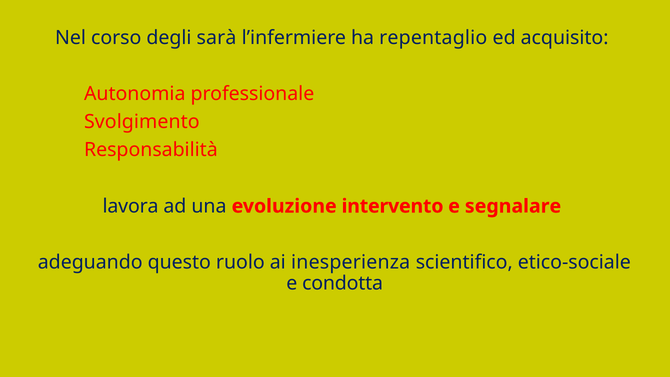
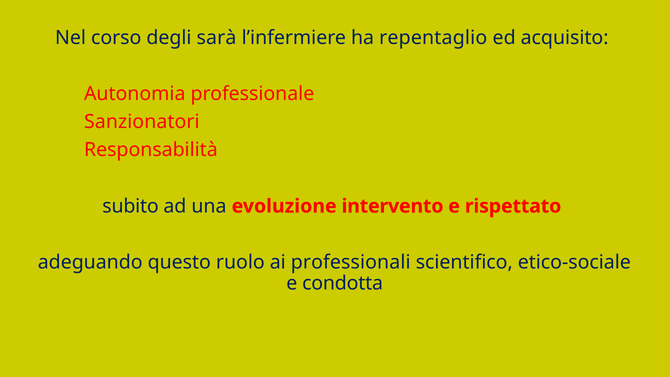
Svolgimento: Svolgimento -> Sanzionatori
lavora: lavora -> subito
segnalare: segnalare -> rispettato
inesperienza: inesperienza -> professionali
